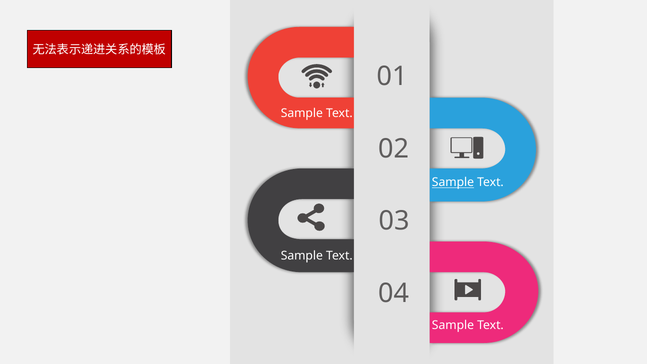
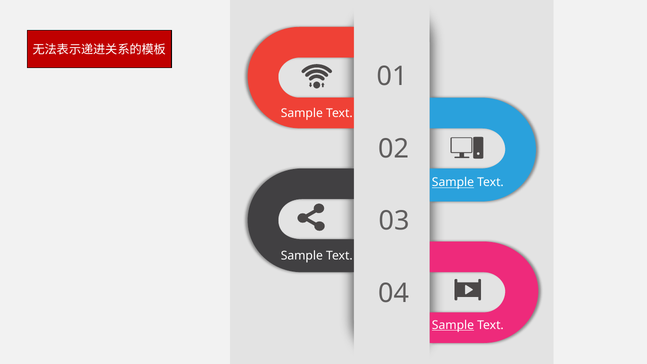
Sample at (453, 325) underline: none -> present
